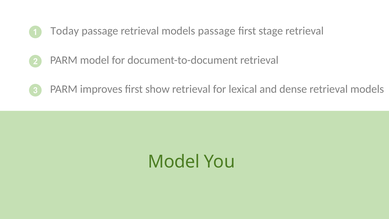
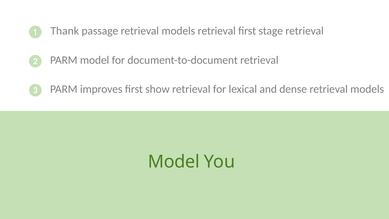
Today: Today -> Thank
models passage: passage -> retrieval
